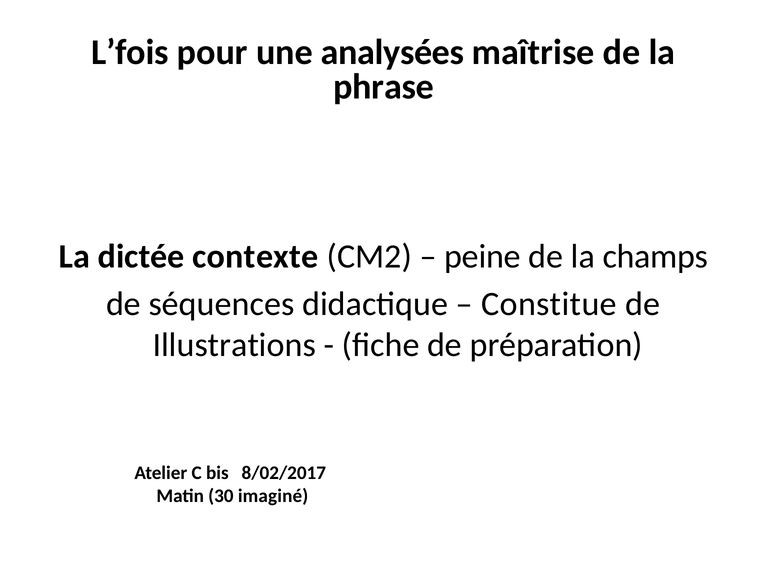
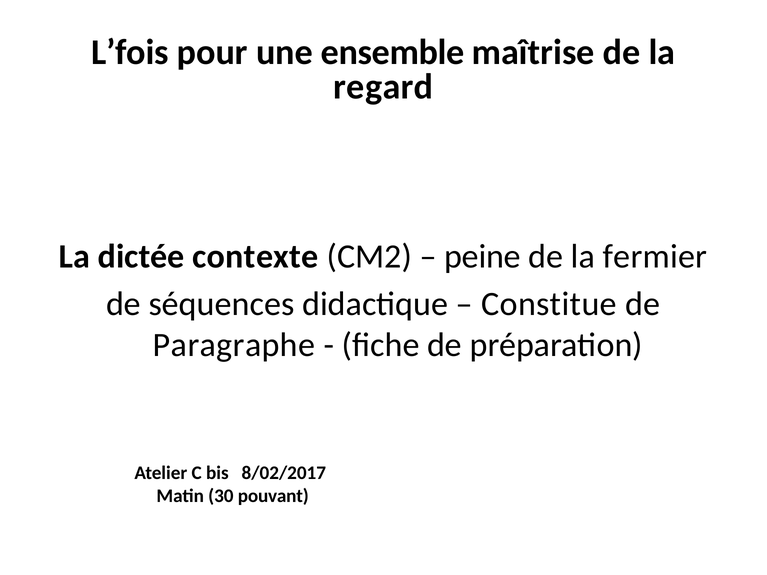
analysées: analysées -> ensemble
phrase: phrase -> regard
champs: champs -> fermier
Illustrations: Illustrations -> Paragraphe
imaginé: imaginé -> pouvant
